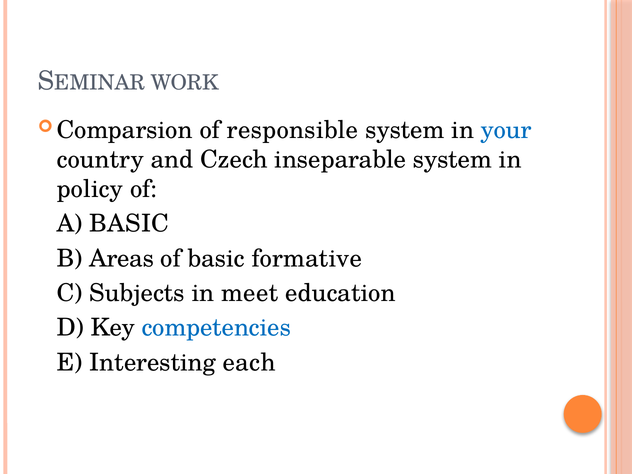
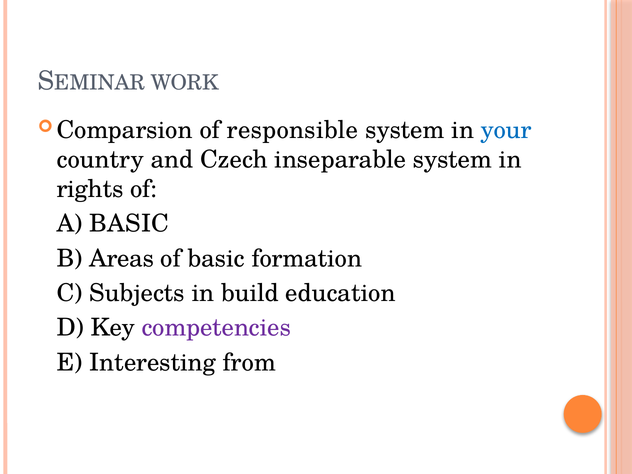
policy: policy -> rights
formative: formative -> formation
meet: meet -> build
competencies colour: blue -> purple
each: each -> from
